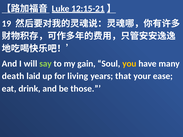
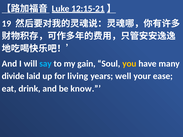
say colour: light green -> light blue
death: death -> divide
that: that -> well
those: those -> know
